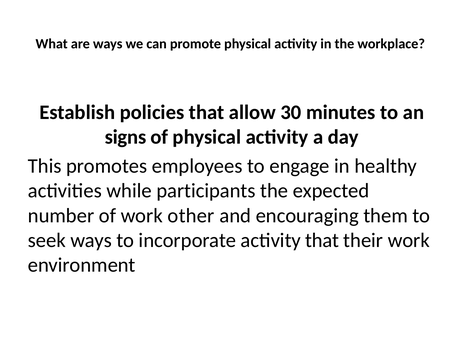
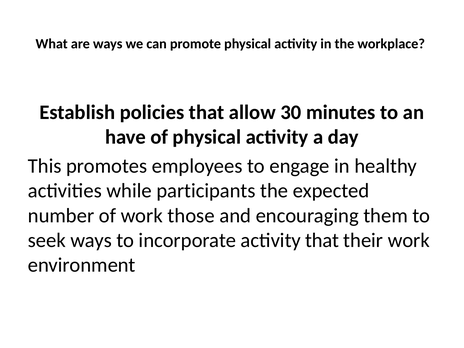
signs: signs -> have
other: other -> those
